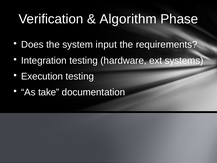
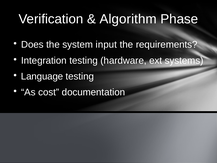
Execution: Execution -> Language
take: take -> cost
